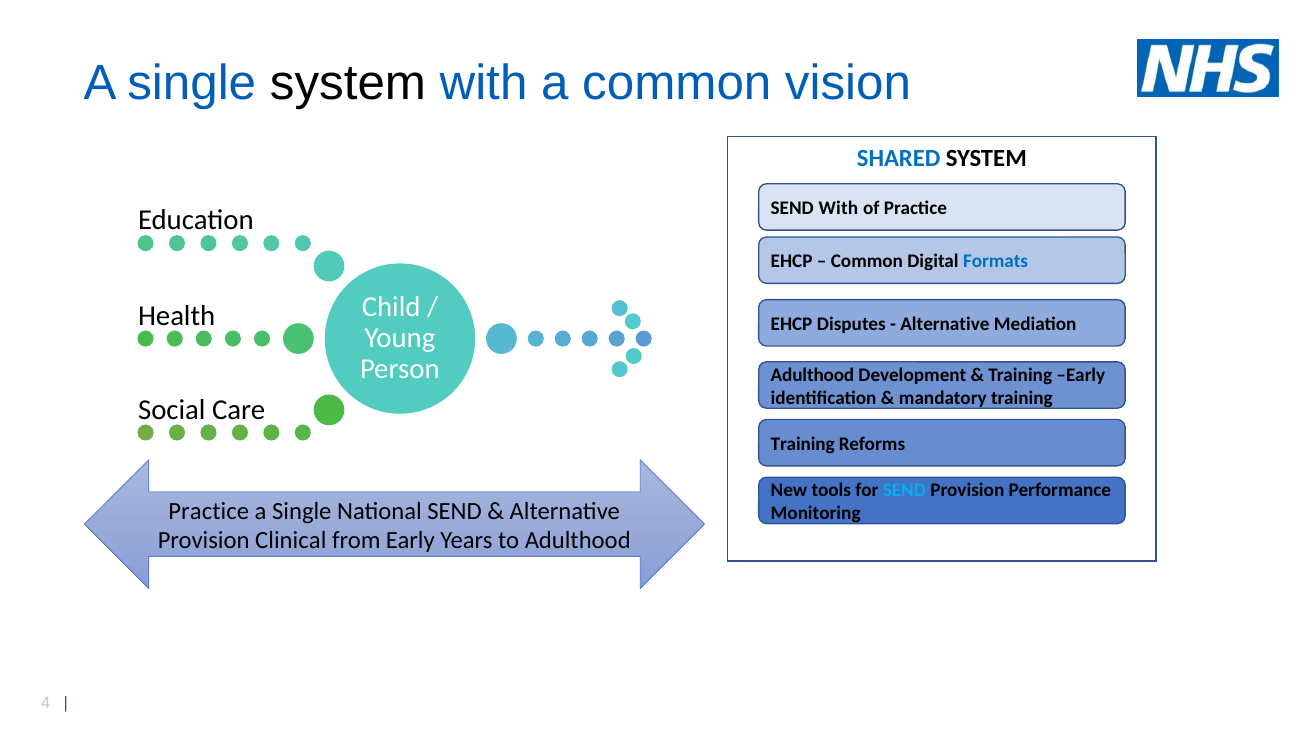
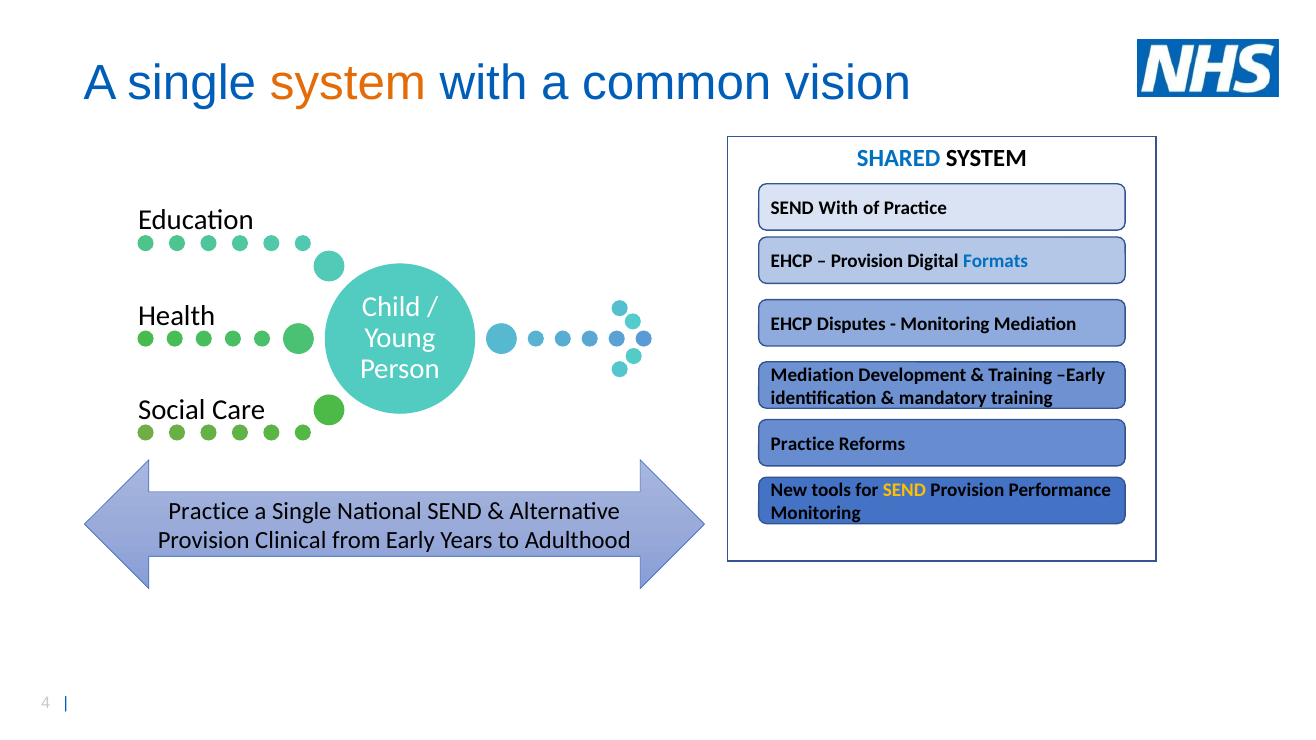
system at (348, 83) colour: black -> orange
Common at (867, 262): Common -> Provision
Alternative at (945, 324): Alternative -> Monitoring
Adulthood at (812, 375): Adulthood -> Mediation
Training at (803, 444): Training -> Practice
SEND at (904, 490) colour: light blue -> yellow
